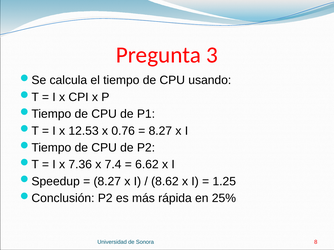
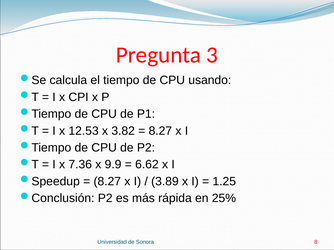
0.76: 0.76 -> 3.82
7.4: 7.4 -> 9.9
8.62: 8.62 -> 3.89
